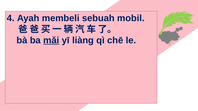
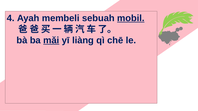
mobil underline: none -> present
